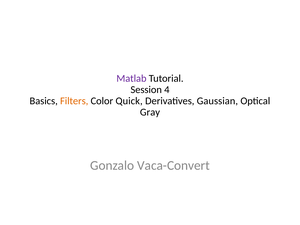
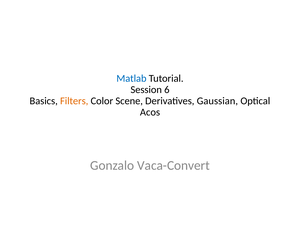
Matlab colour: purple -> blue
4: 4 -> 6
Quick: Quick -> Scene
Gray: Gray -> Acos
